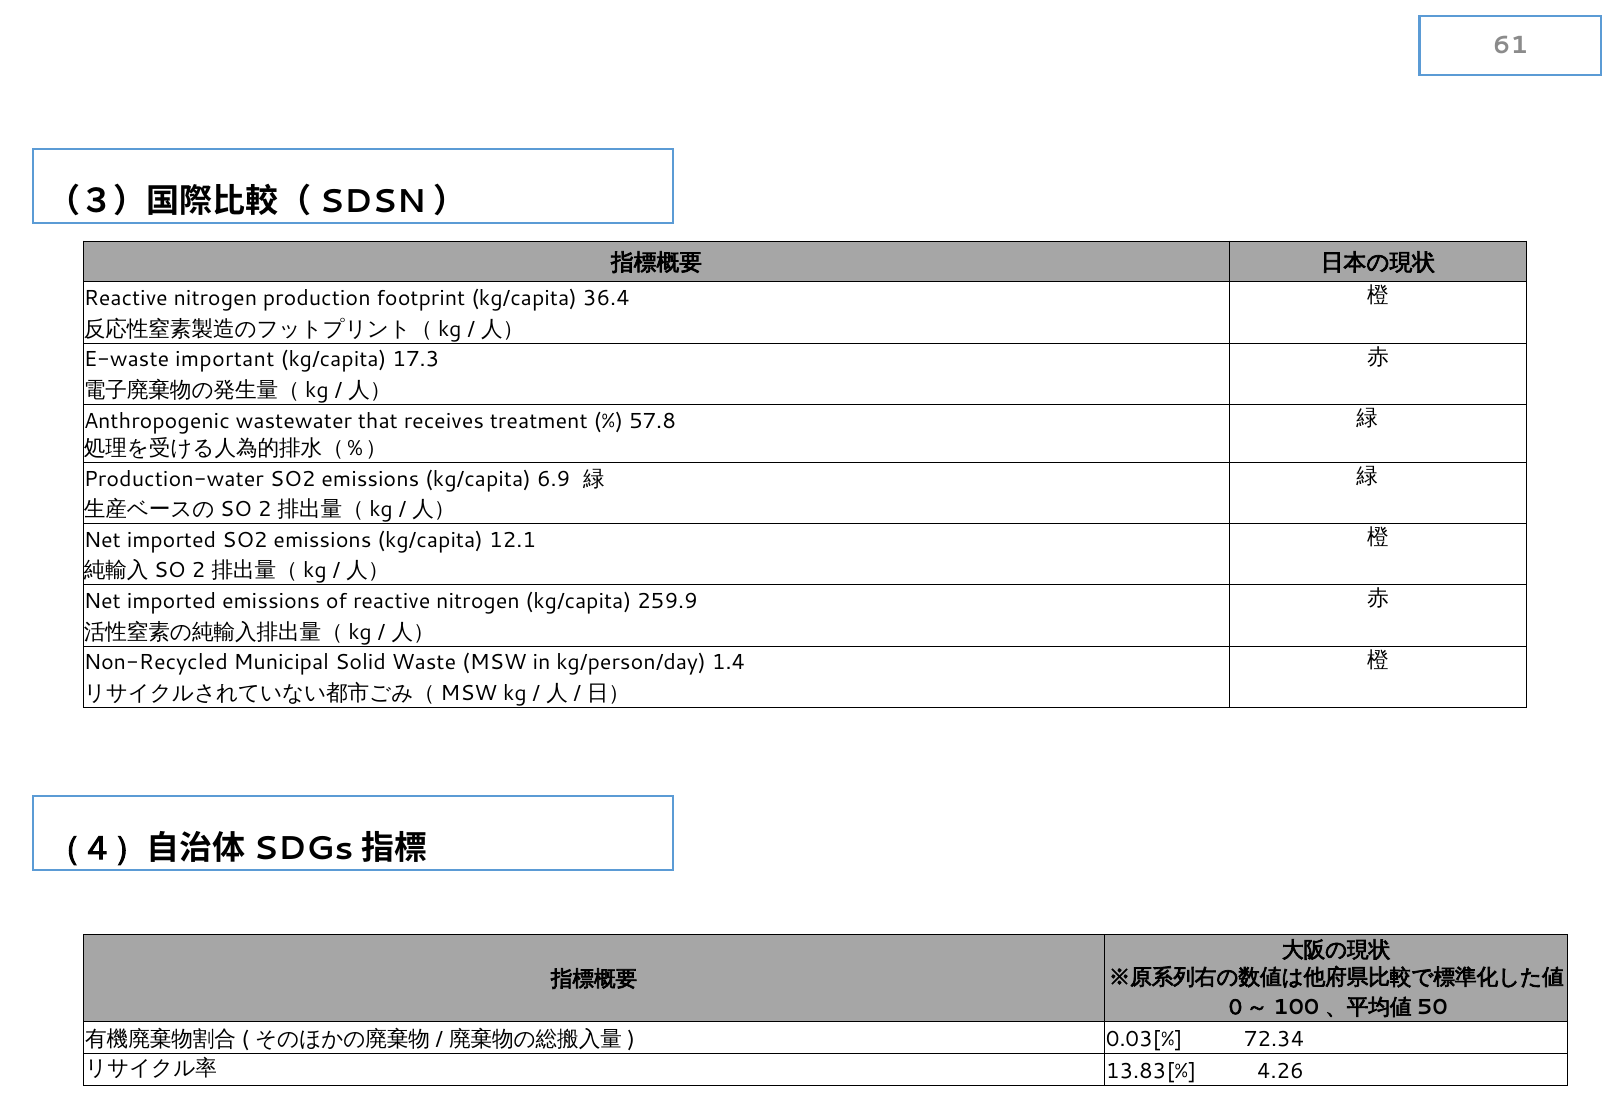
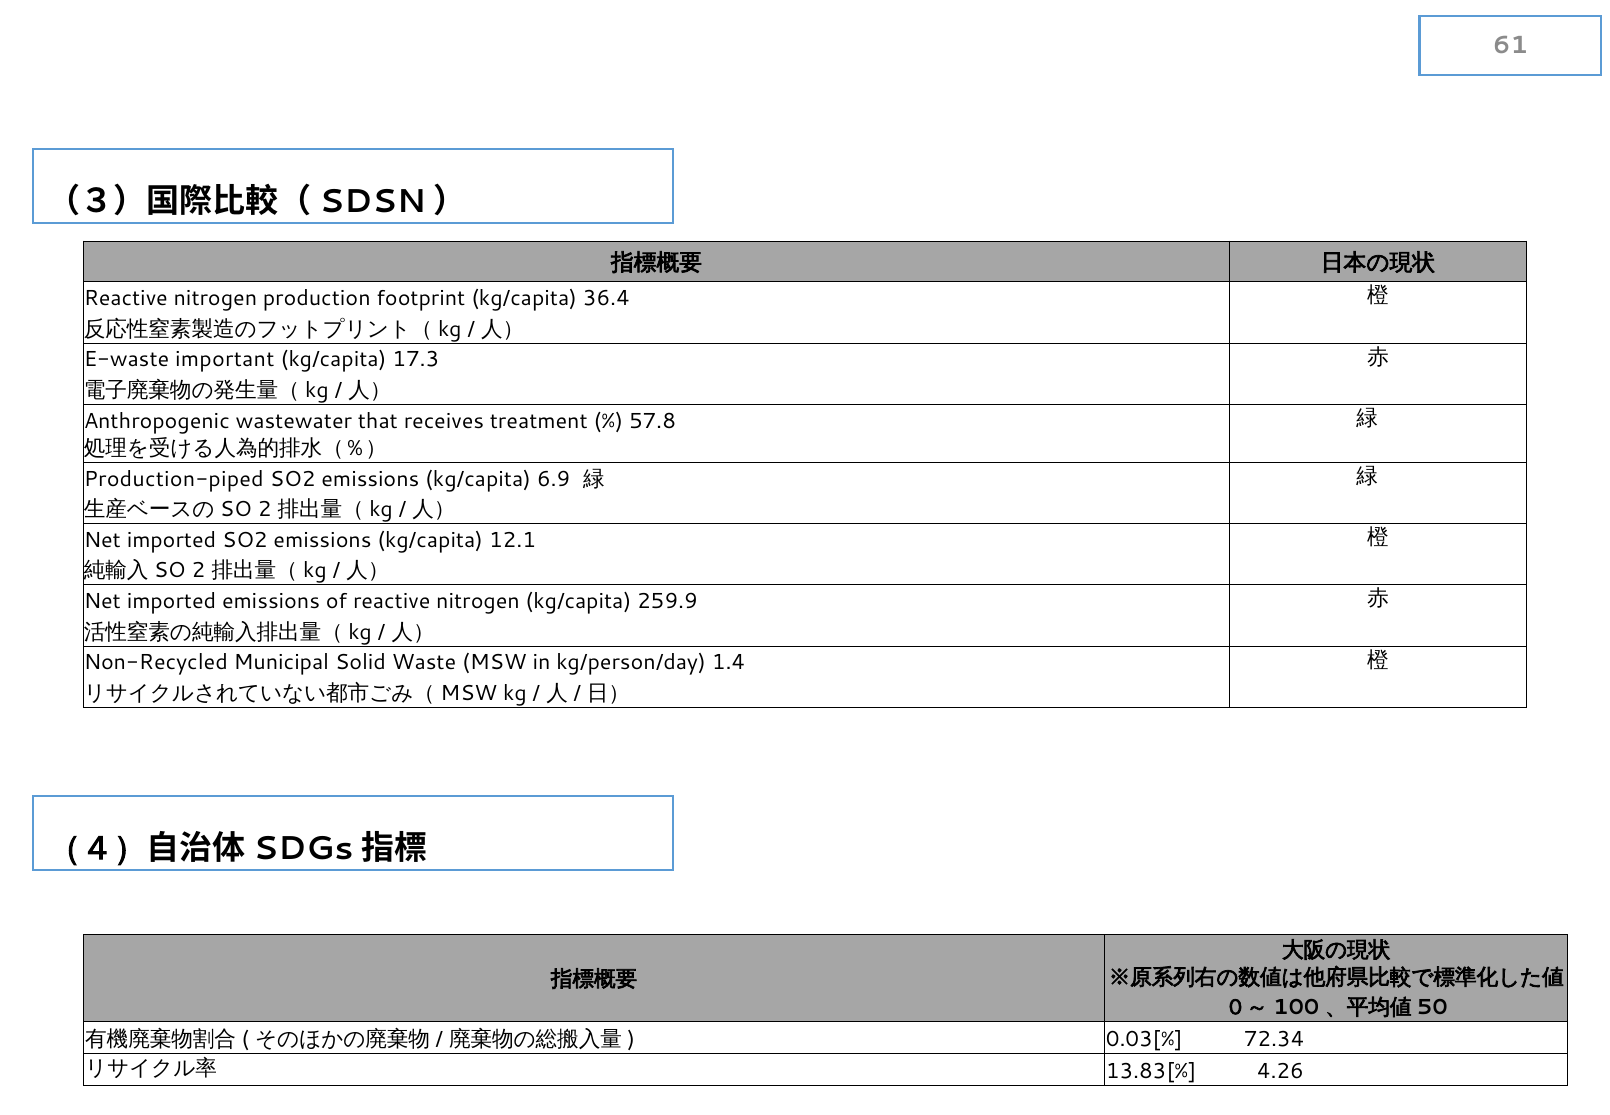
Production-water: Production-water -> Production-piped
